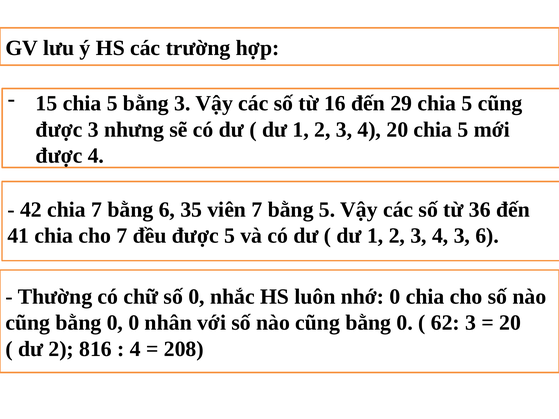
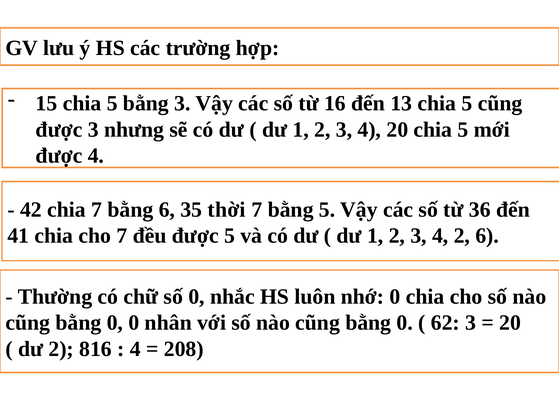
29: 29 -> 13
viên: viên -> thời
4 3: 3 -> 2
